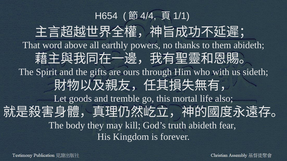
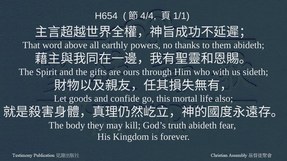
tremble: tremble -> confide
